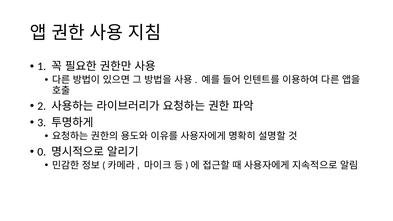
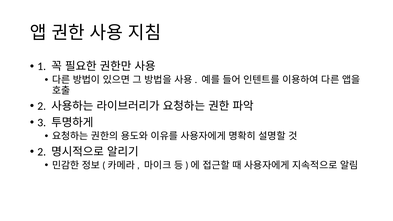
0 at (42, 152): 0 -> 2
